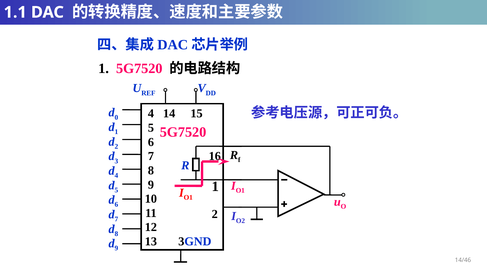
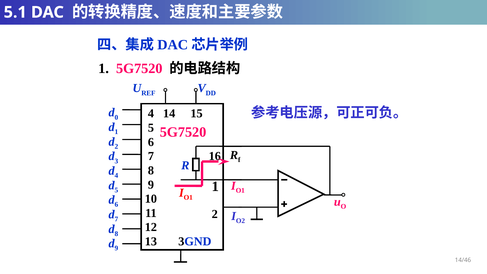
1.1: 1.1 -> 5.1
